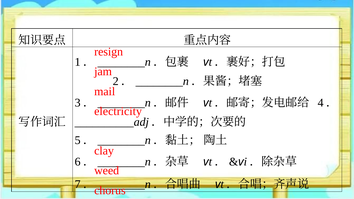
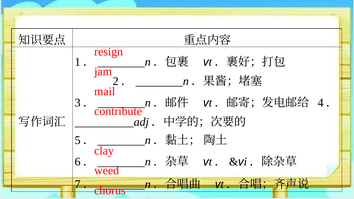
electricity: electricity -> contribute
